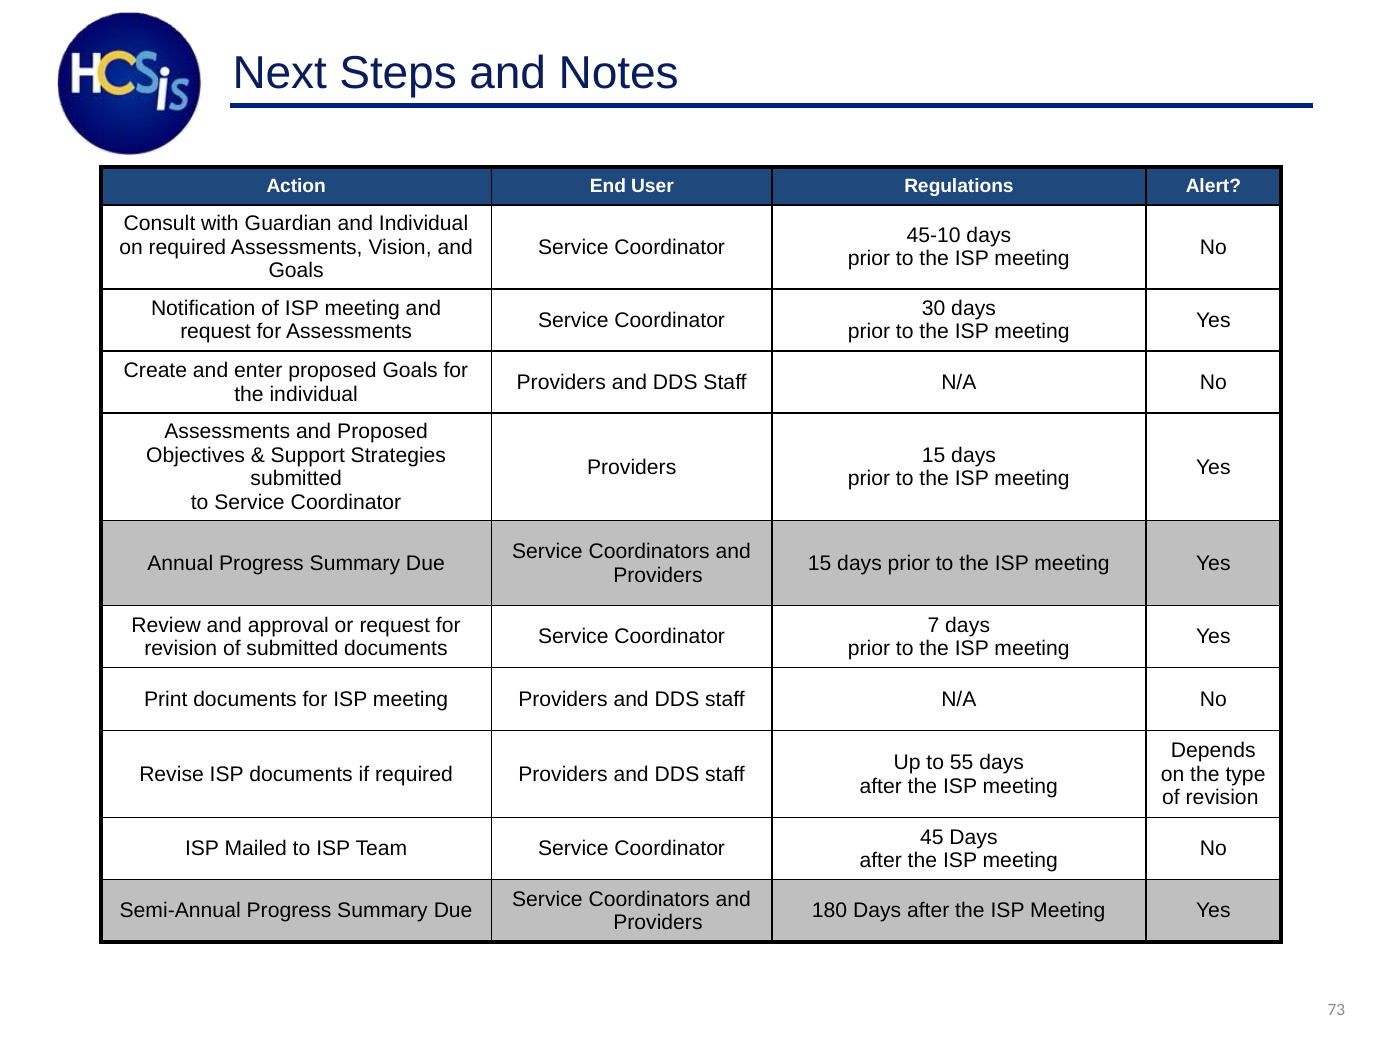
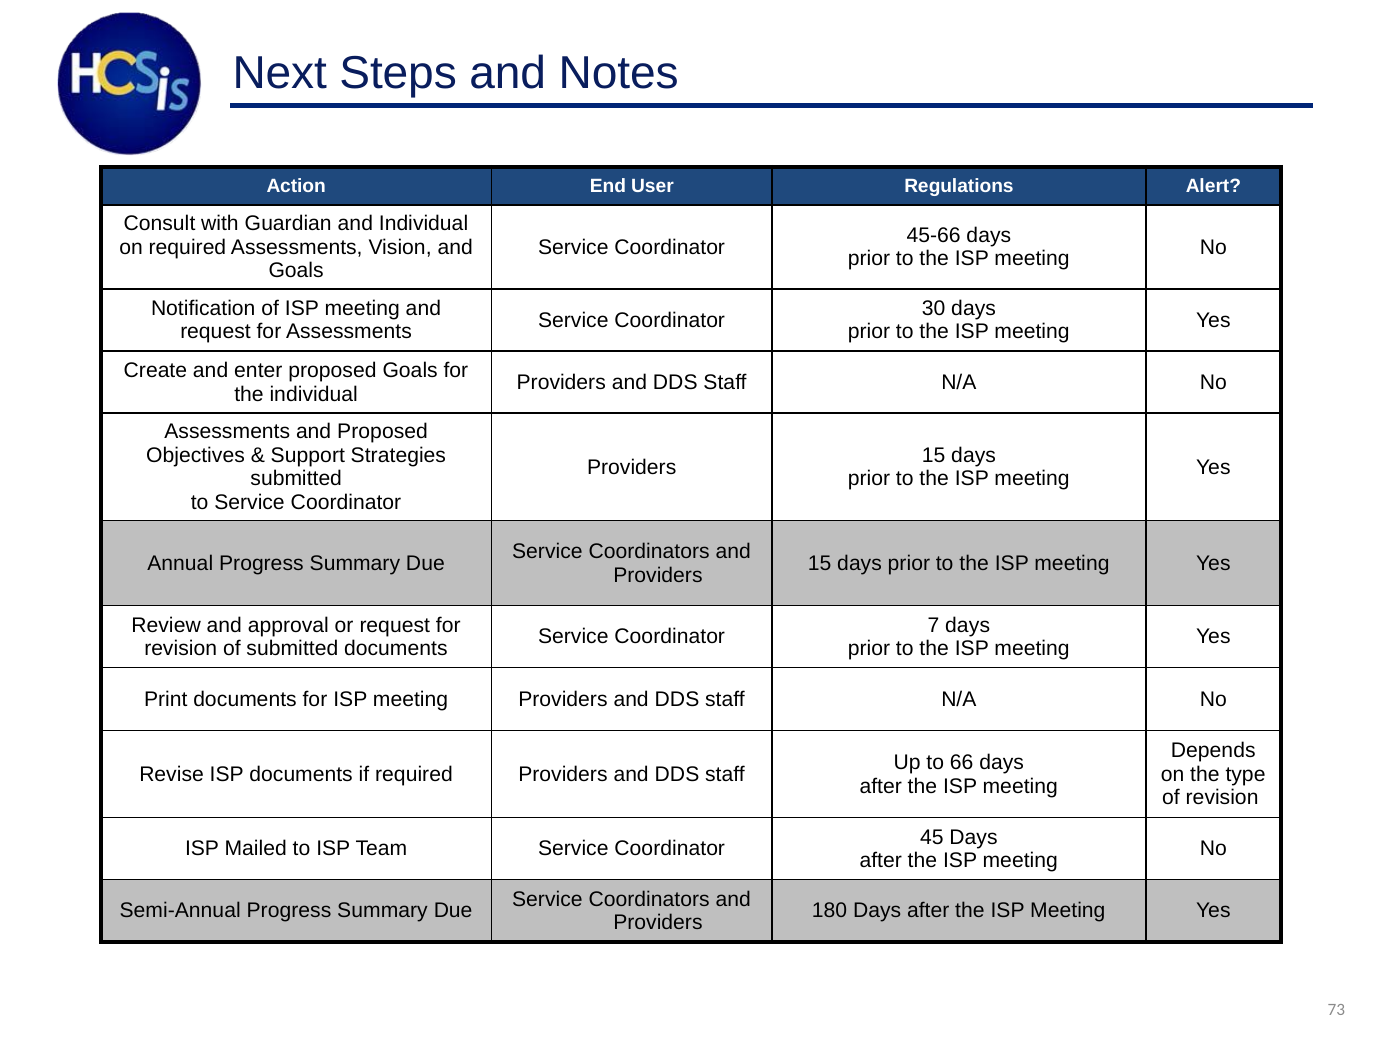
45-10: 45-10 -> 45-66
55: 55 -> 66
